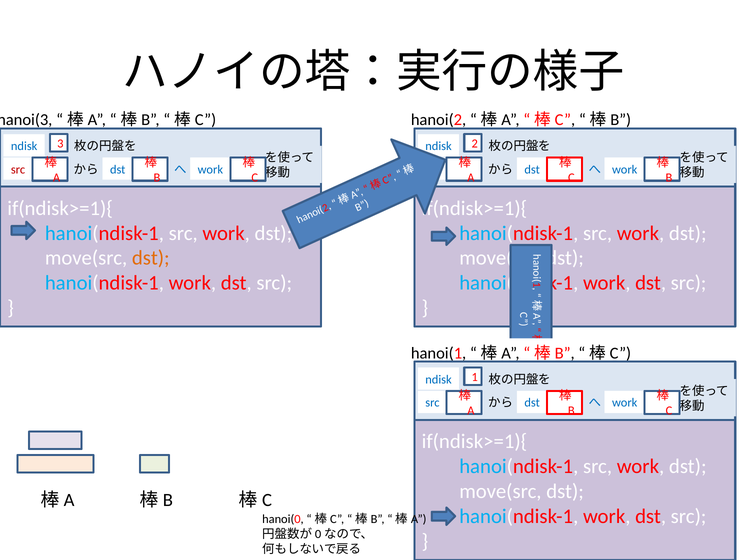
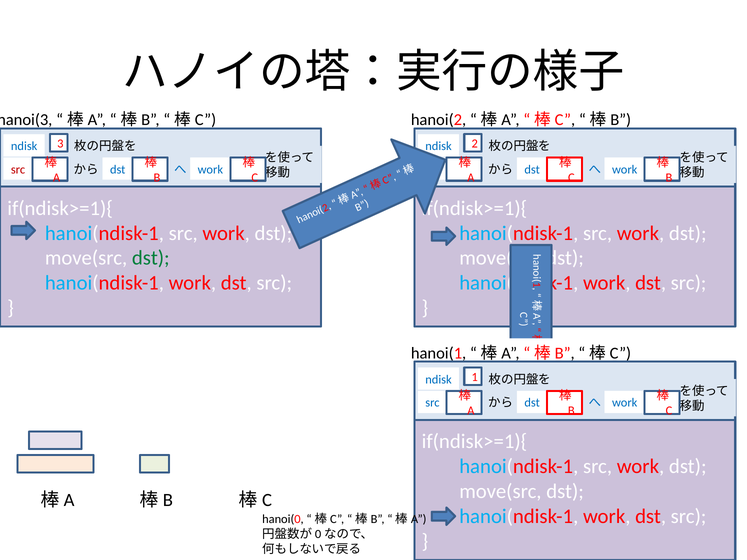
dst at (151, 258) colour: orange -> green
